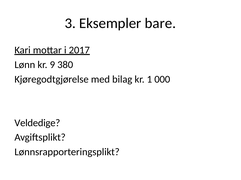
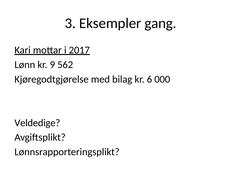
bare: bare -> gang
380: 380 -> 562
1: 1 -> 6
